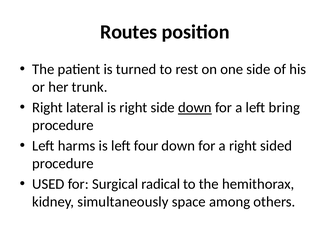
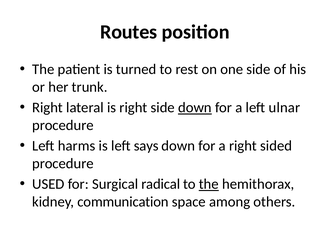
bring: bring -> ulnar
four: four -> says
the at (209, 184) underline: none -> present
simultaneously: simultaneously -> communication
